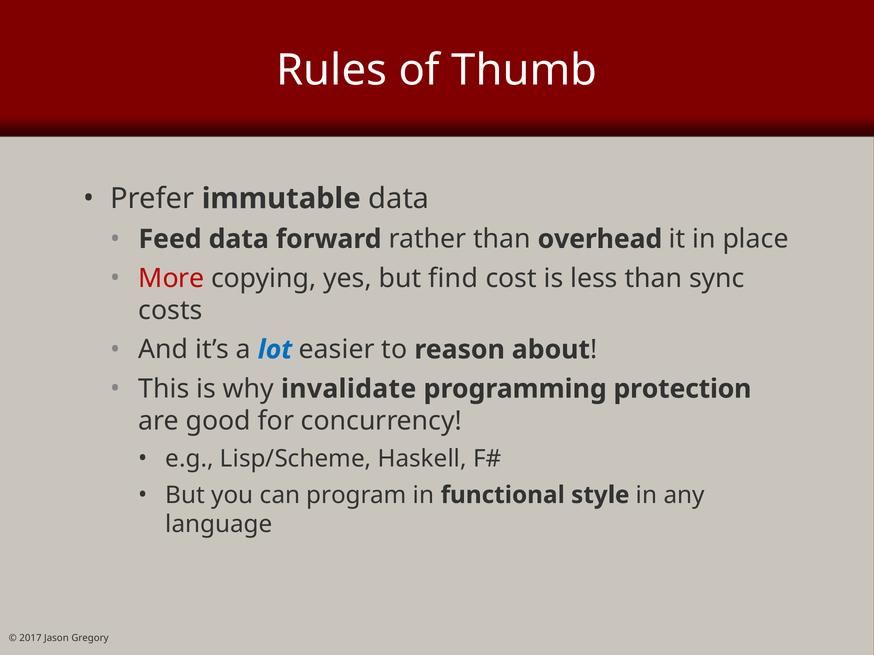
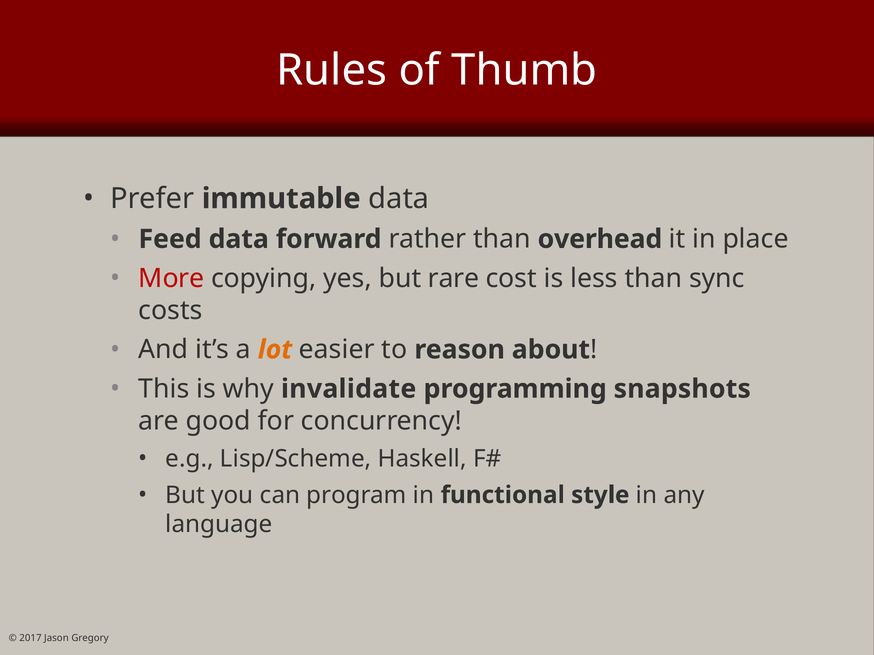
find: find -> rare
lot colour: blue -> orange
protection: protection -> snapshots
